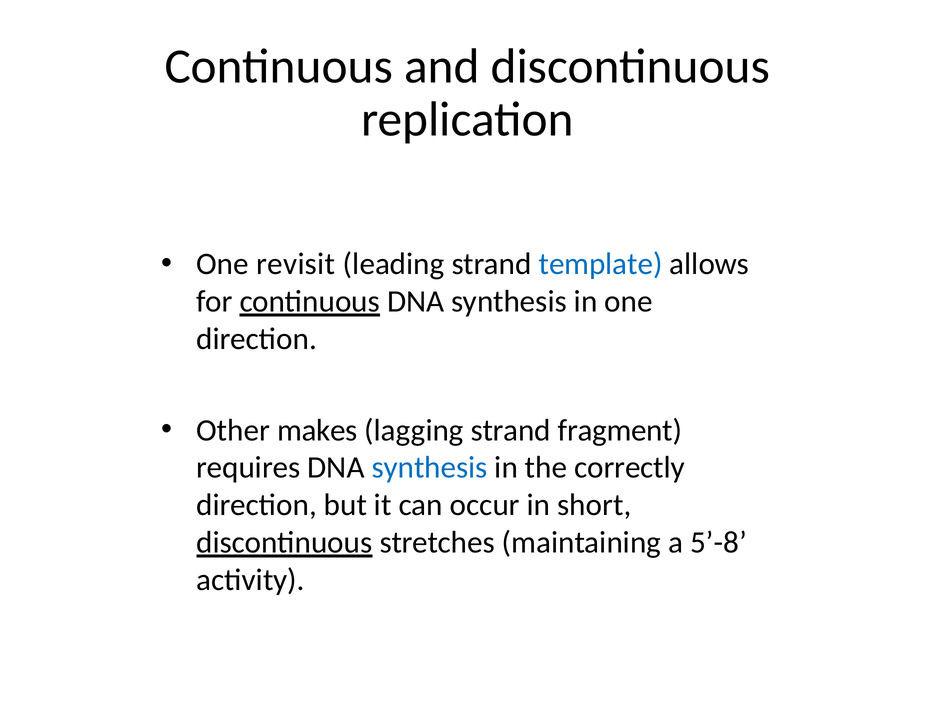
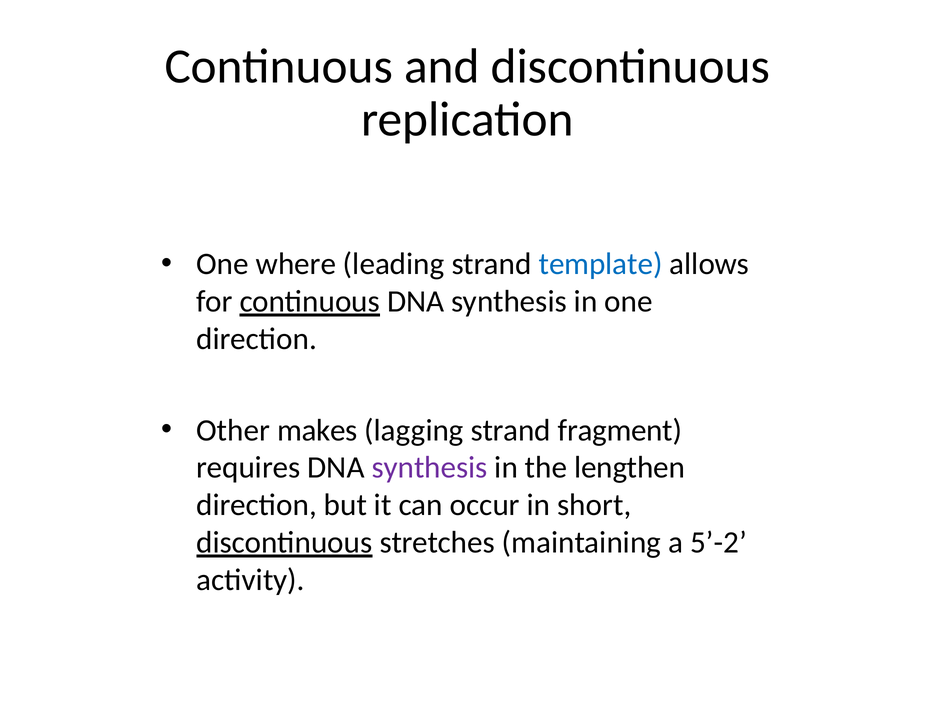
revisit: revisit -> where
synthesis at (430, 468) colour: blue -> purple
correctly: correctly -> lengthen
5’-8: 5’-8 -> 5’-2
